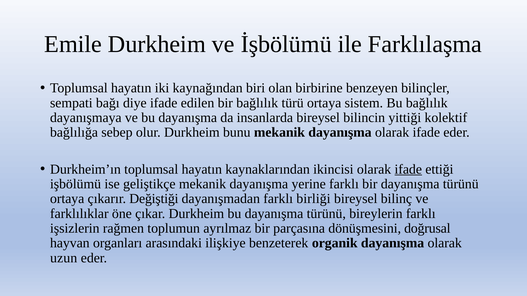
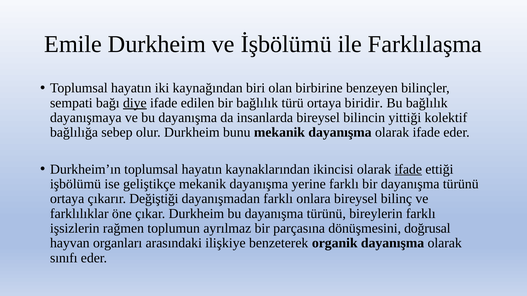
diye underline: none -> present
sistem: sistem -> biridir
birliği: birliği -> onlara
uzun: uzun -> sınıfı
